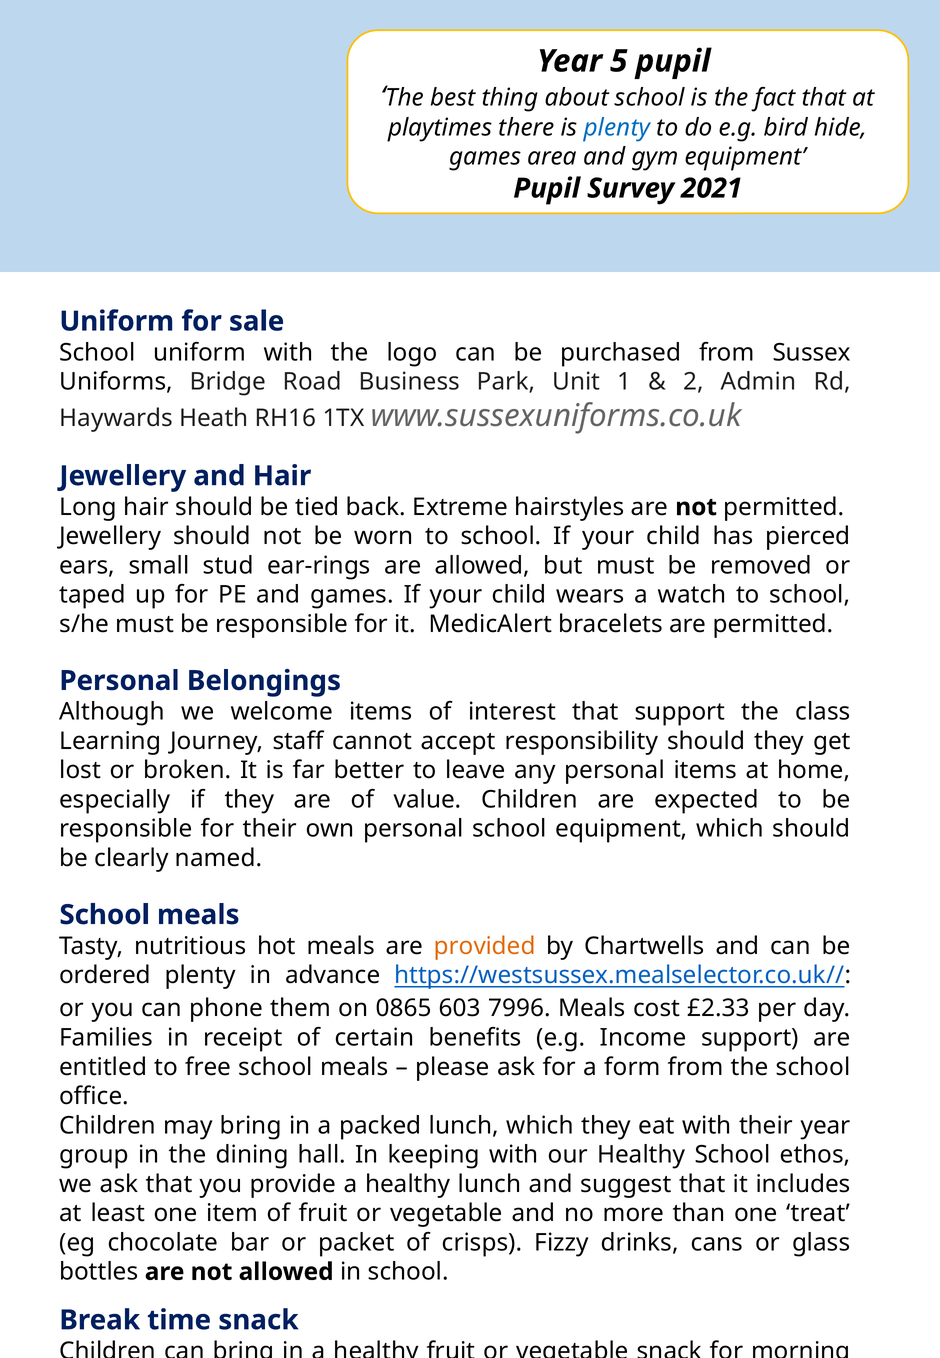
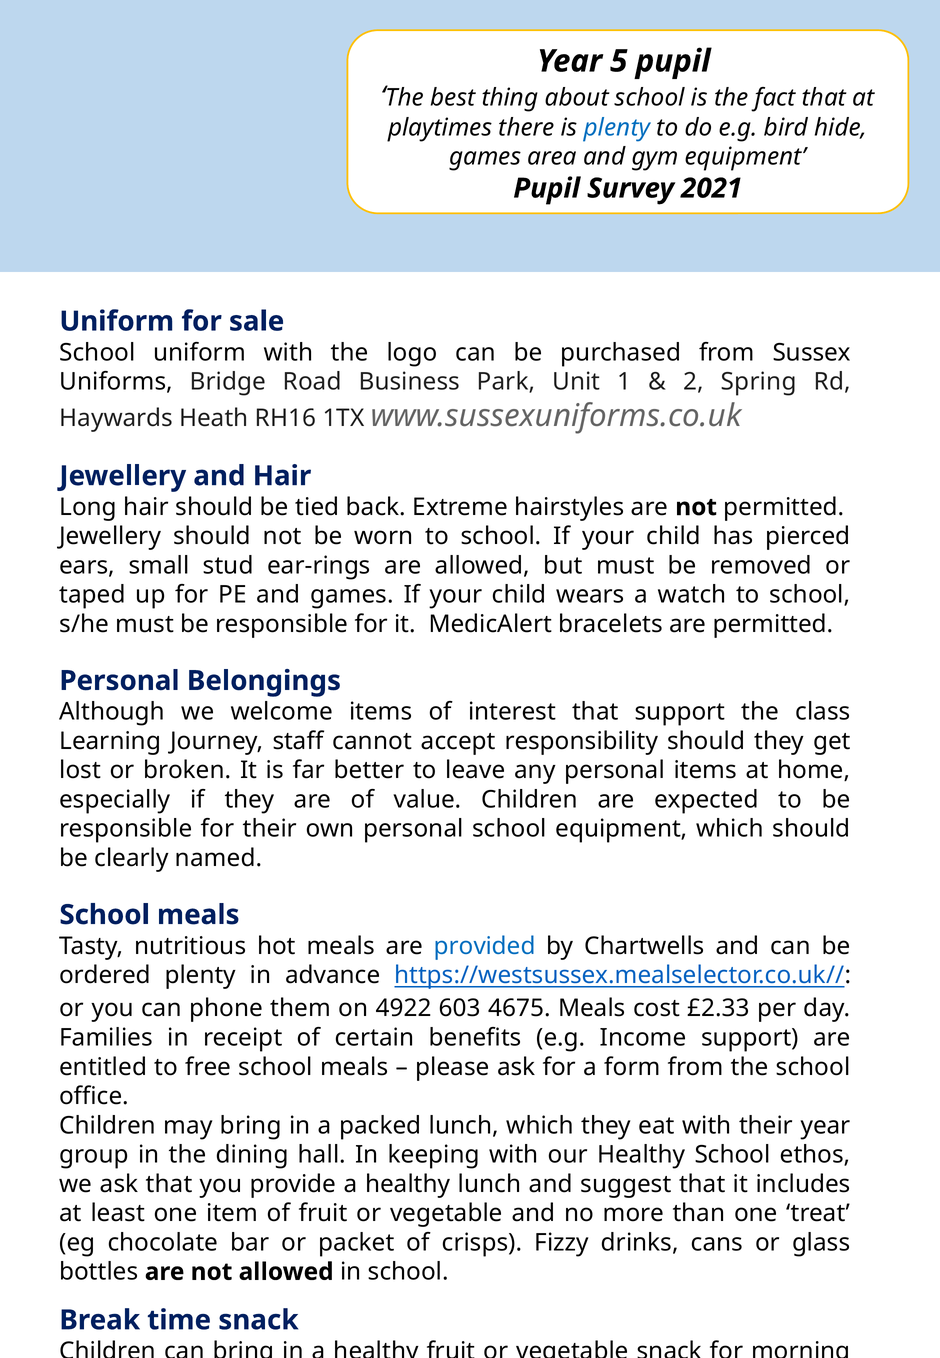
Admin: Admin -> Spring
provided colour: orange -> blue
0865: 0865 -> 4922
7996: 7996 -> 4675
